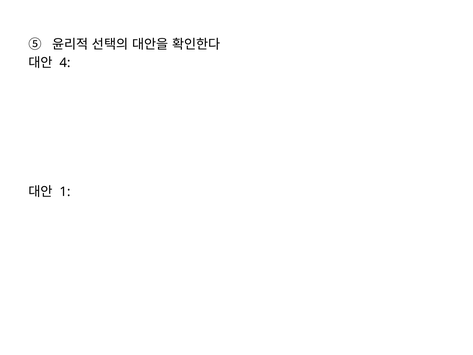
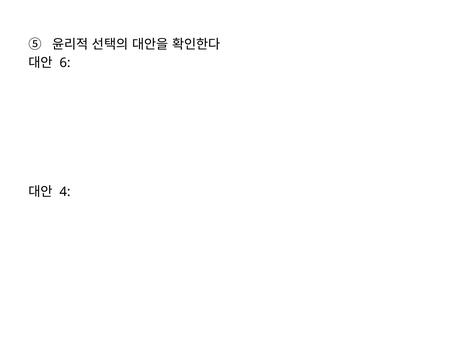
4: 4 -> 6
1: 1 -> 4
